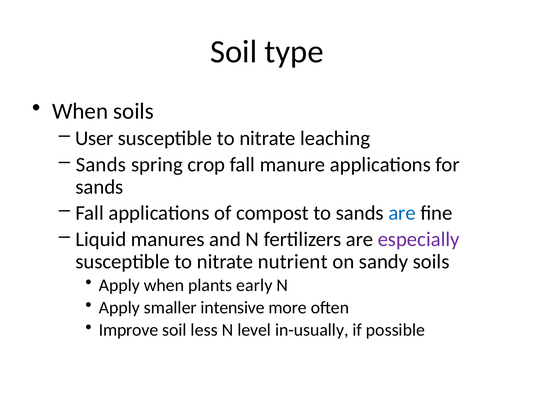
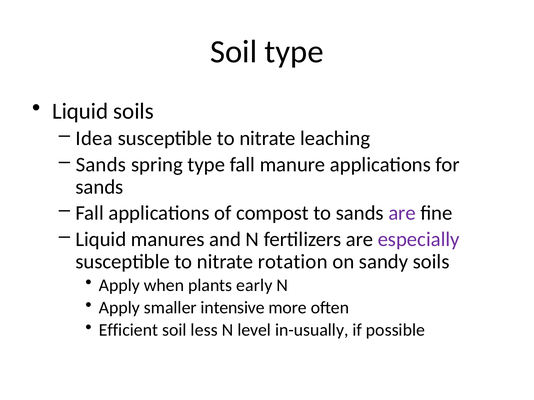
When at (80, 112): When -> Liquid
User: User -> Idea
spring crop: crop -> type
are at (402, 213) colour: blue -> purple
nutrient: nutrient -> rotation
Improve: Improve -> Efficient
